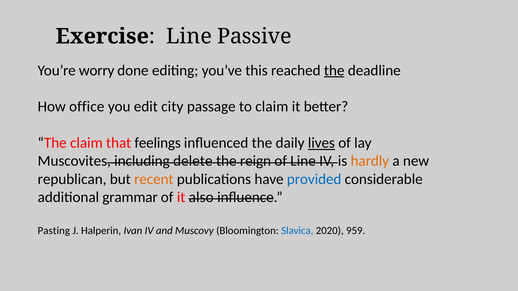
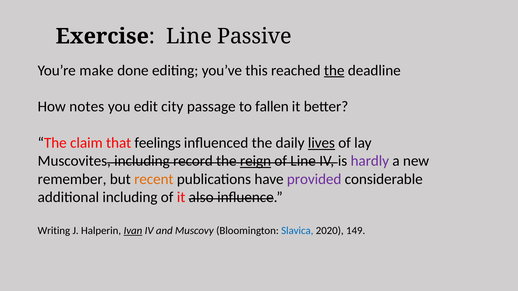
worry: worry -> make
office: office -> notes
to claim: claim -> fallen
delete: delete -> record
reign underline: none -> present
hardly colour: orange -> purple
republican: republican -> remember
provided colour: blue -> purple
additional grammar: grammar -> including
Pasting: Pasting -> Writing
Ivan underline: none -> present
959: 959 -> 149
